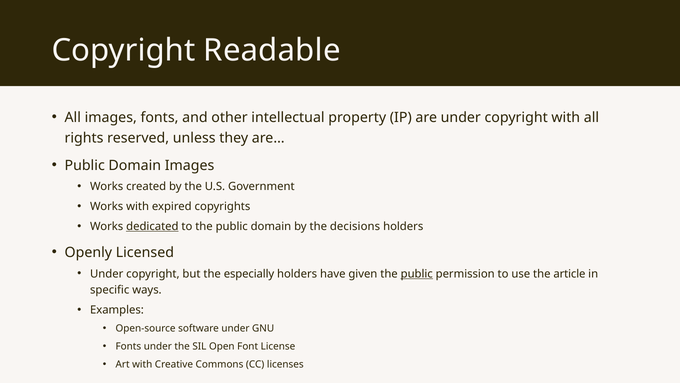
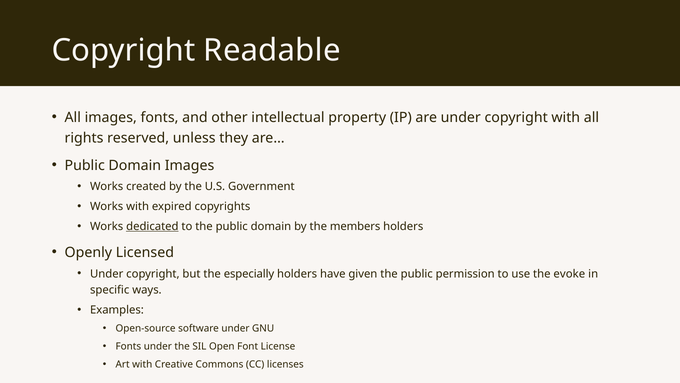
decisions: decisions -> members
public at (417, 273) underline: present -> none
article: article -> evoke
